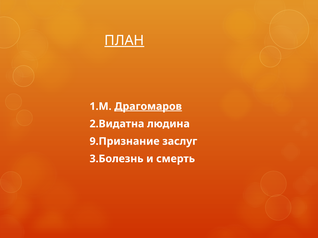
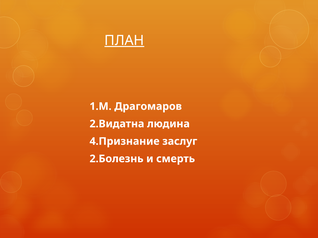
Драгомаров underline: present -> none
9.Признание: 9.Признание -> 4.Признание
3.Болезнь: 3.Болезнь -> 2.Болезнь
